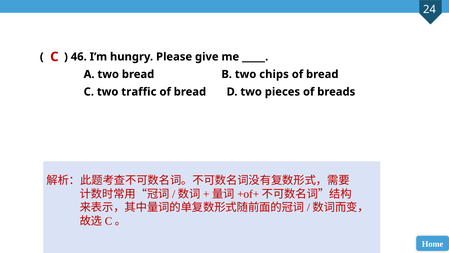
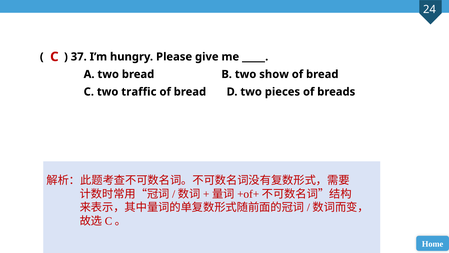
46: 46 -> 37
chips: chips -> show
